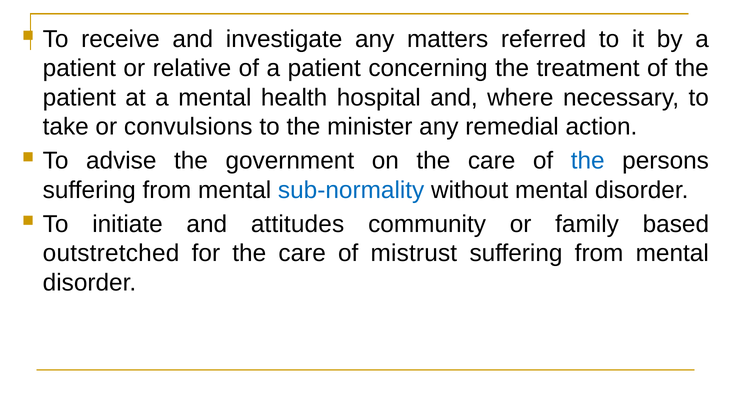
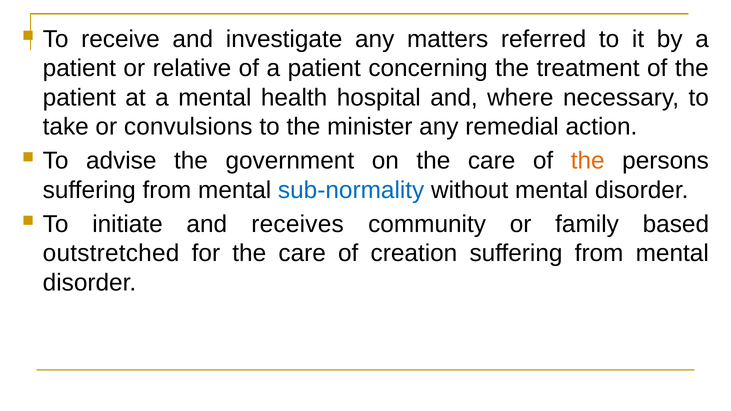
the at (588, 161) colour: blue -> orange
attitudes: attitudes -> receives
mistrust: mistrust -> creation
